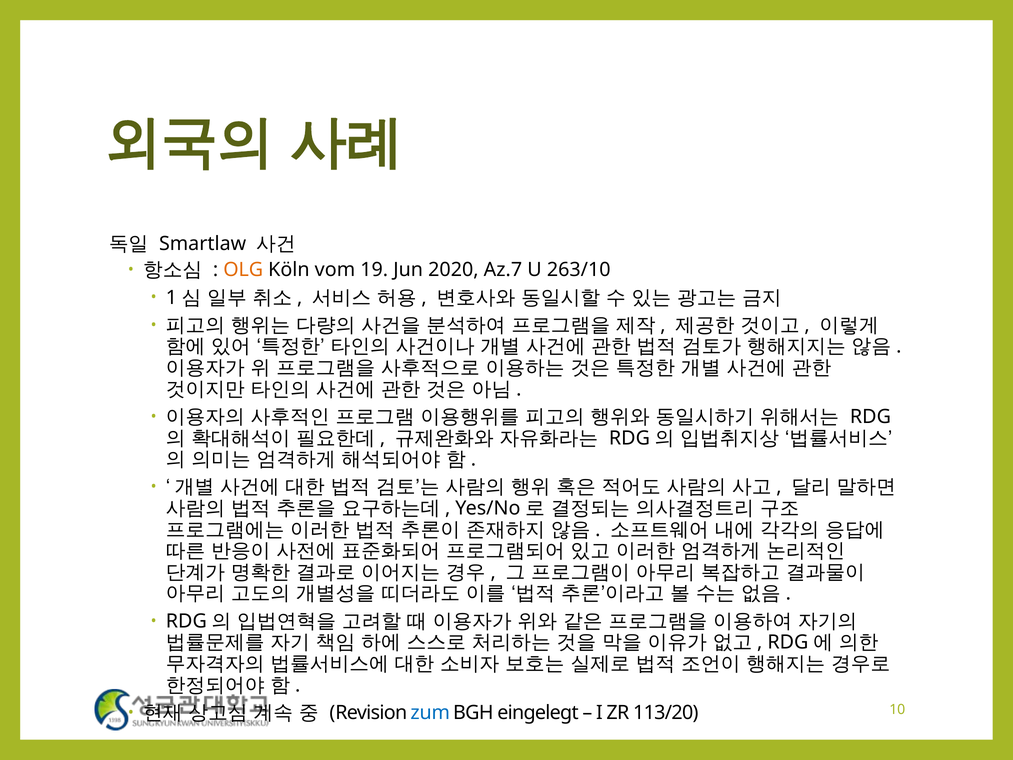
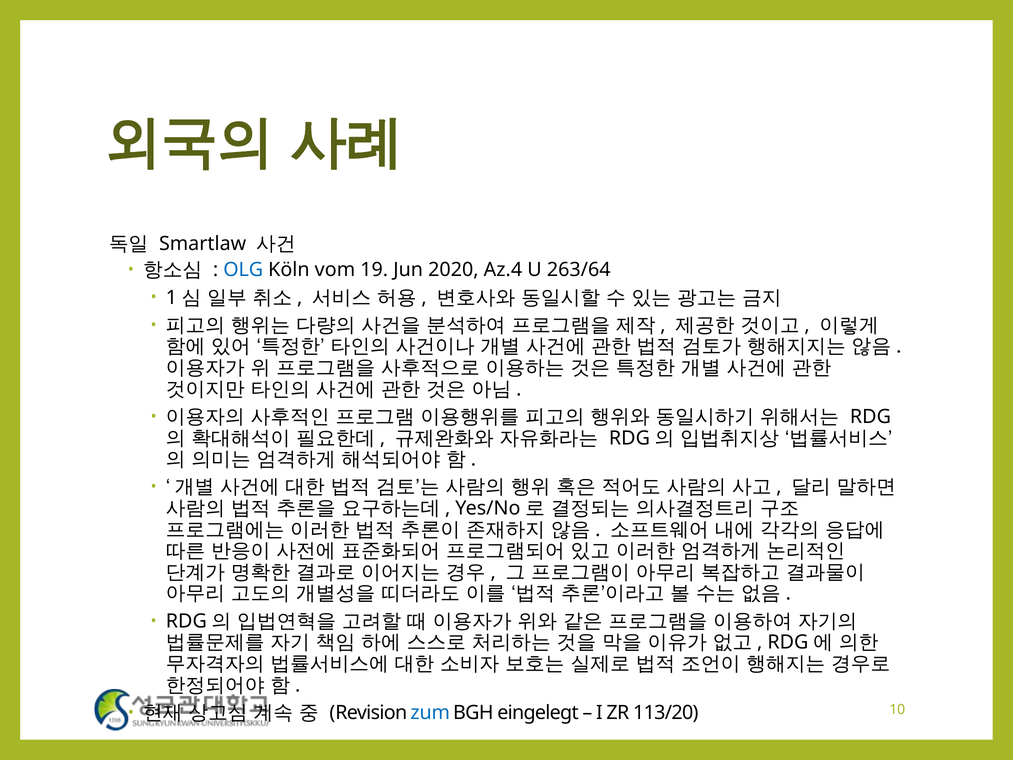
OLG colour: orange -> blue
Az.7: Az.7 -> Az.4
263/10: 263/10 -> 263/64
